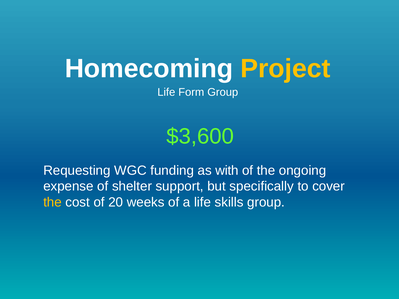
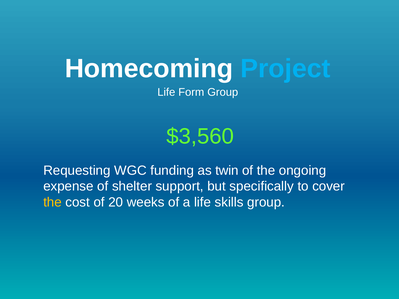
Project colour: yellow -> light blue
$3,600: $3,600 -> $3,560
with: with -> twin
